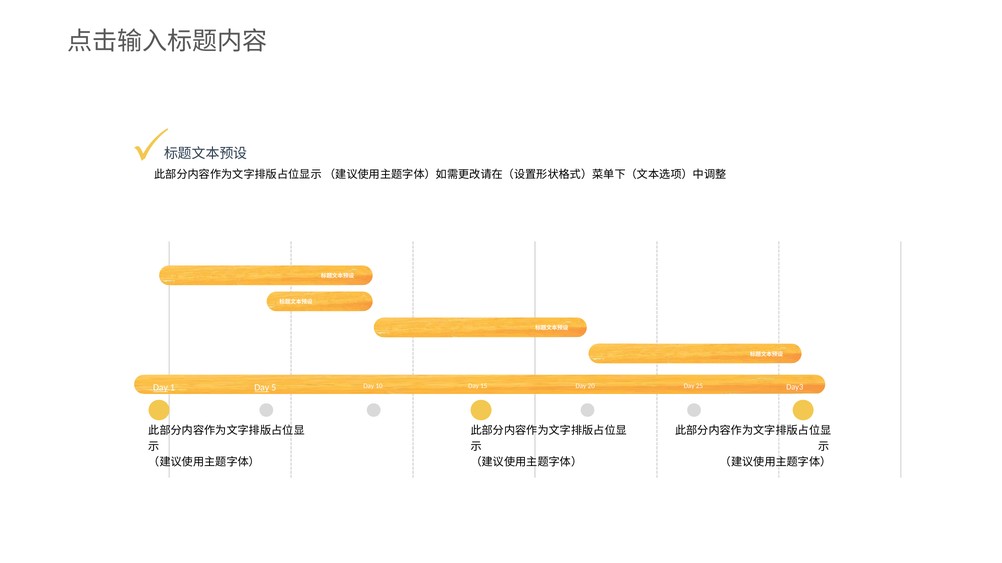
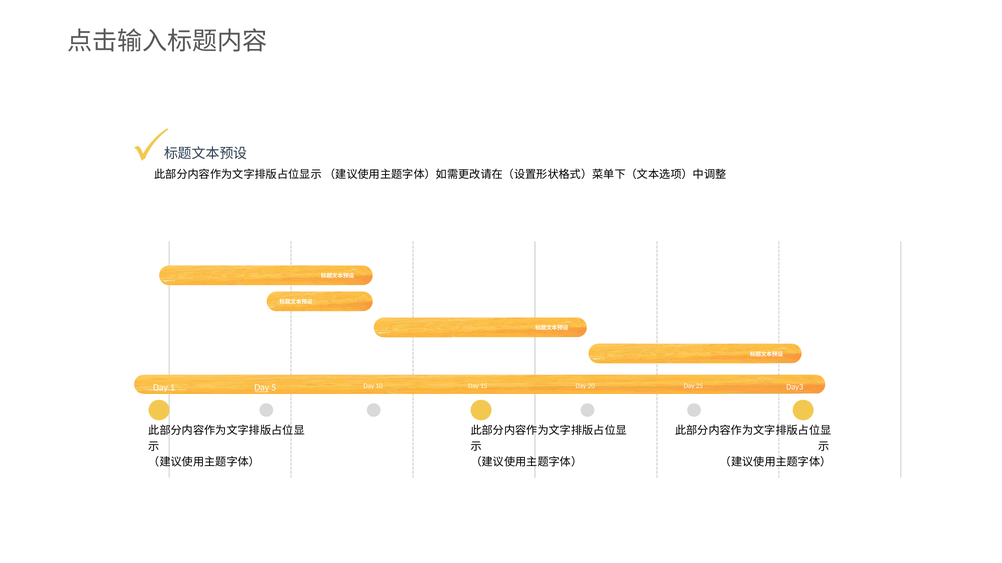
Day at (160, 388) underline: present -> none
